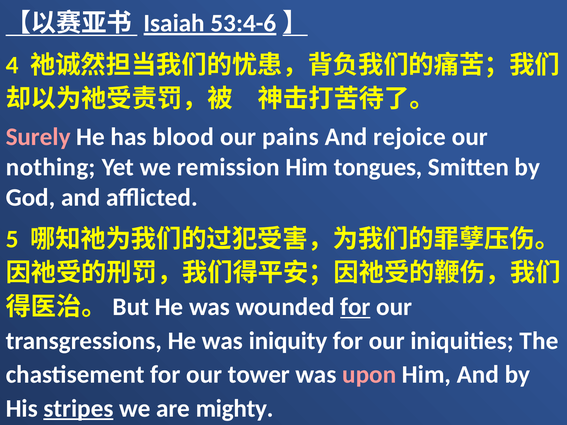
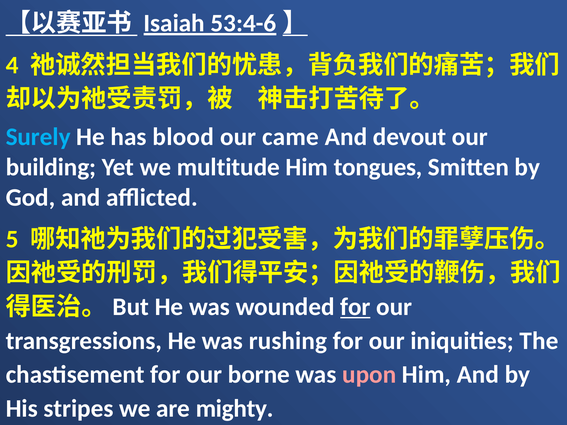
Surely colour: pink -> light blue
pains: pains -> came
rejoice: rejoice -> devout
nothing: nothing -> building
remission: remission -> multitude
iniquity: iniquity -> rushing
tower: tower -> borne
stripes underline: present -> none
